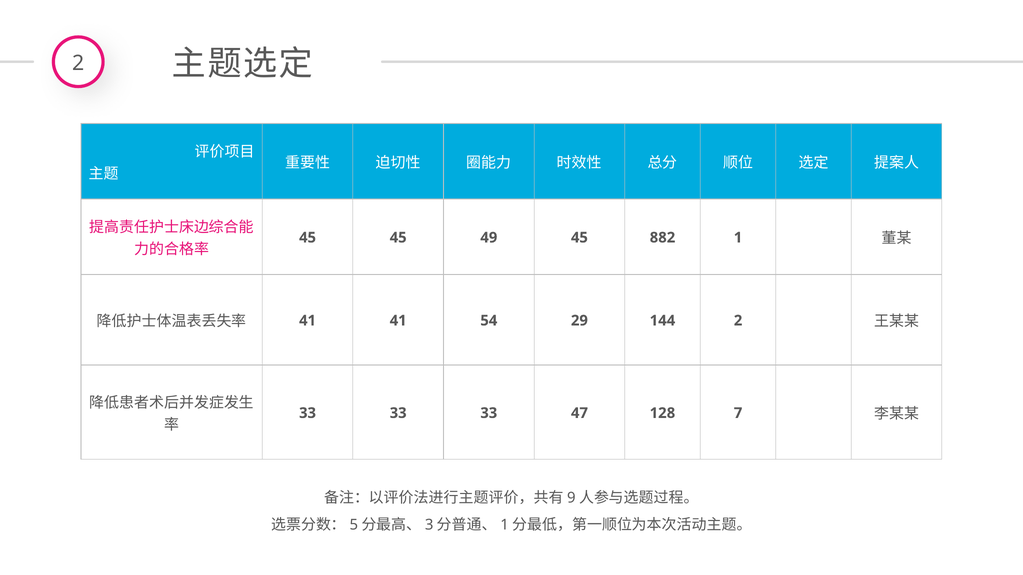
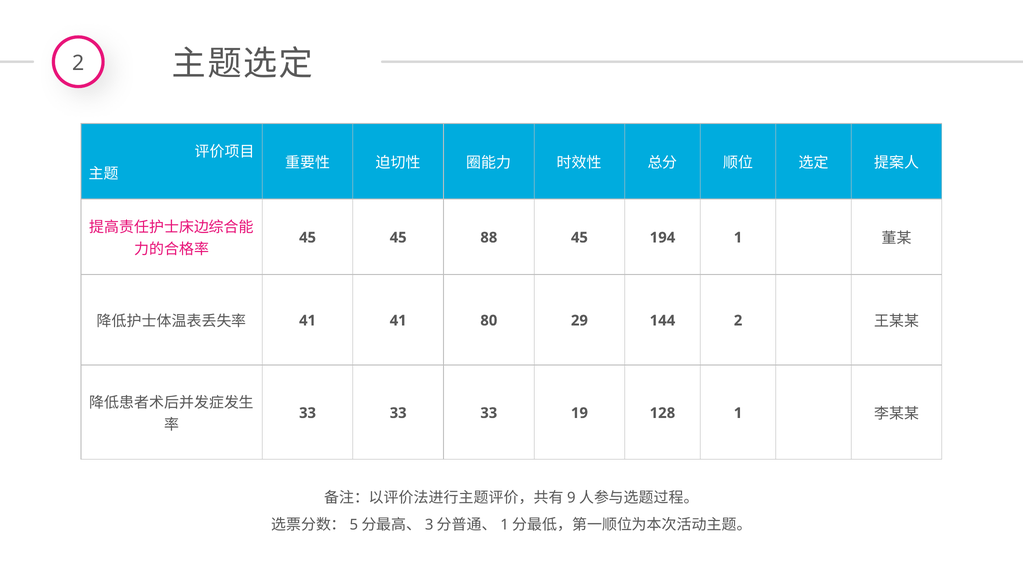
49: 49 -> 88
882: 882 -> 194
54: 54 -> 80
47: 47 -> 19
128 7: 7 -> 1
